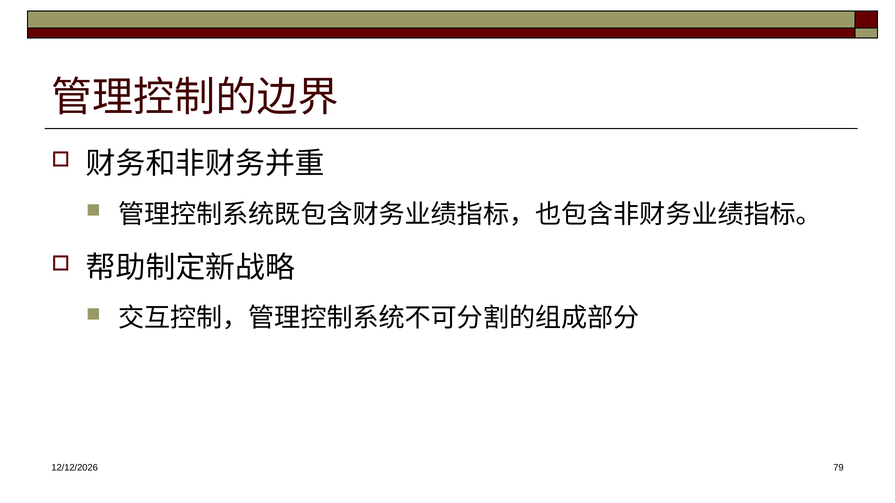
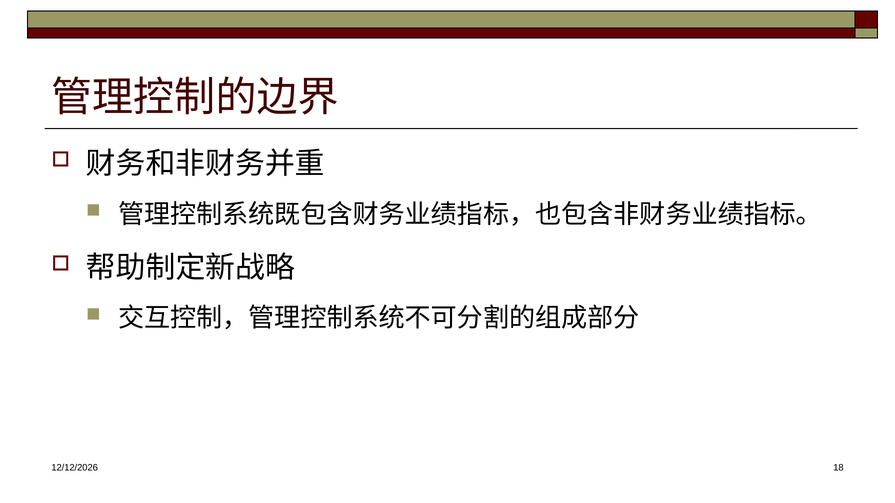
79: 79 -> 18
